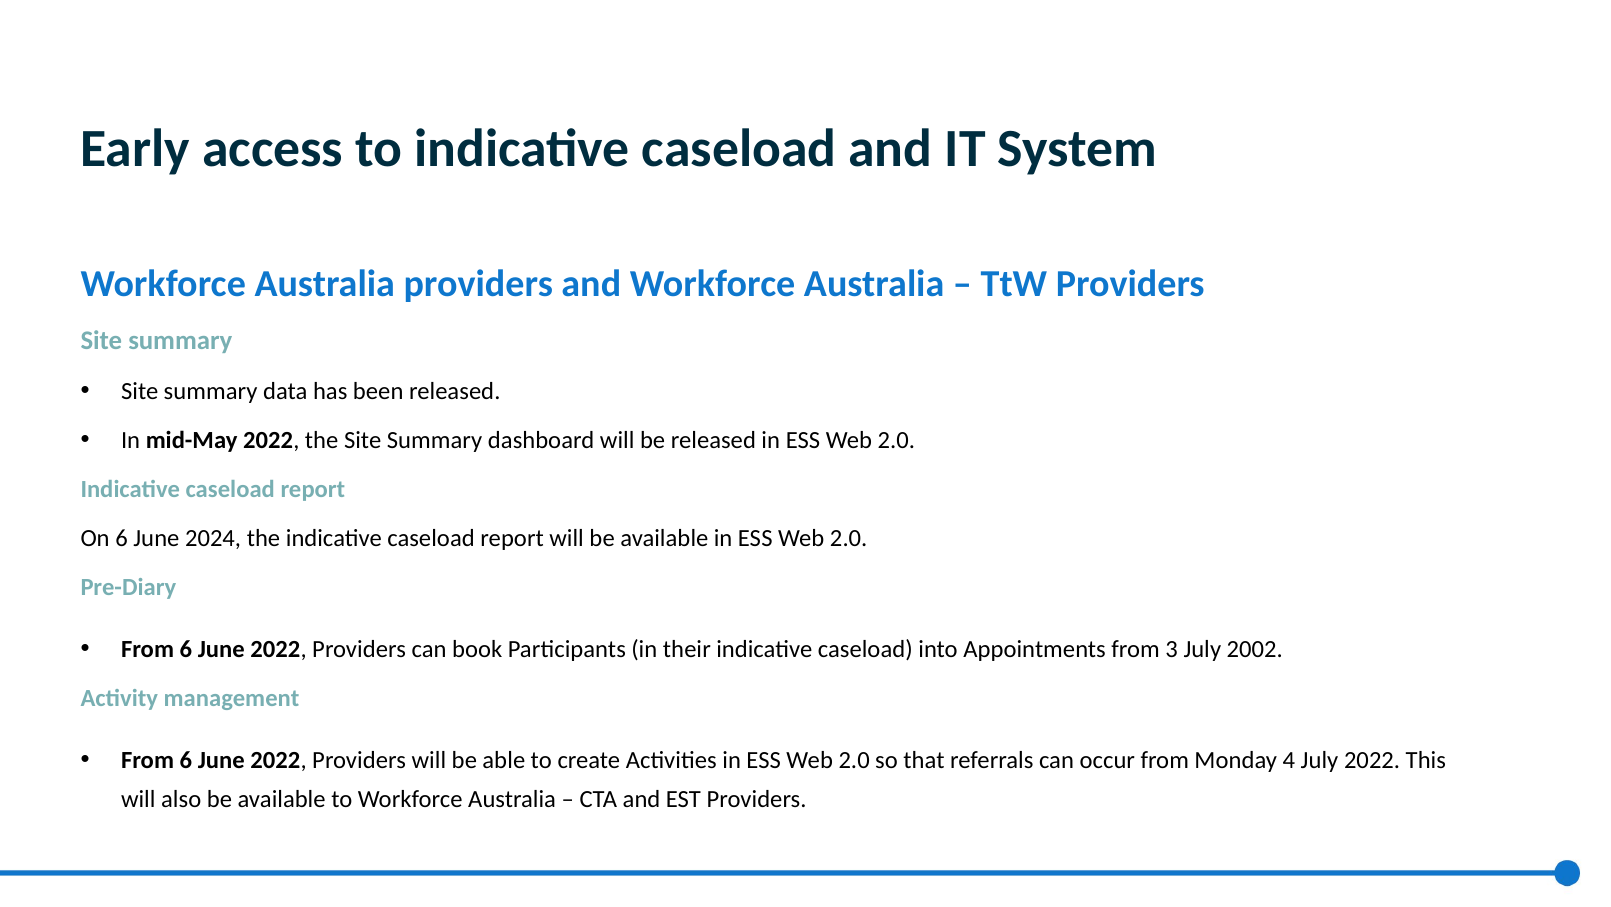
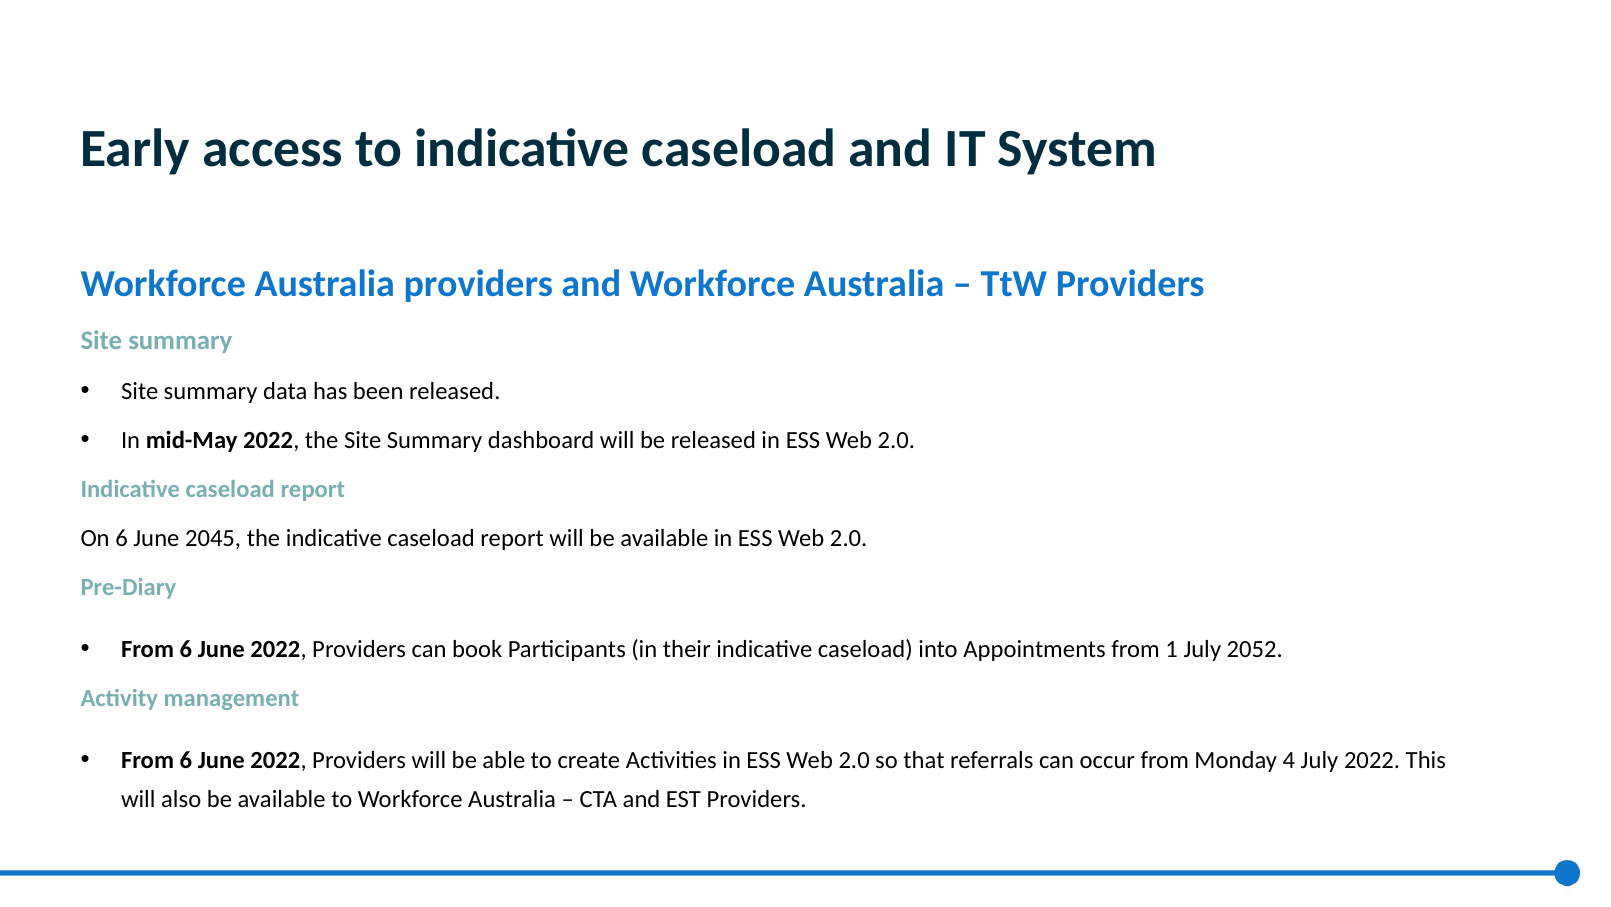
2024: 2024 -> 2045
3: 3 -> 1
2002: 2002 -> 2052
